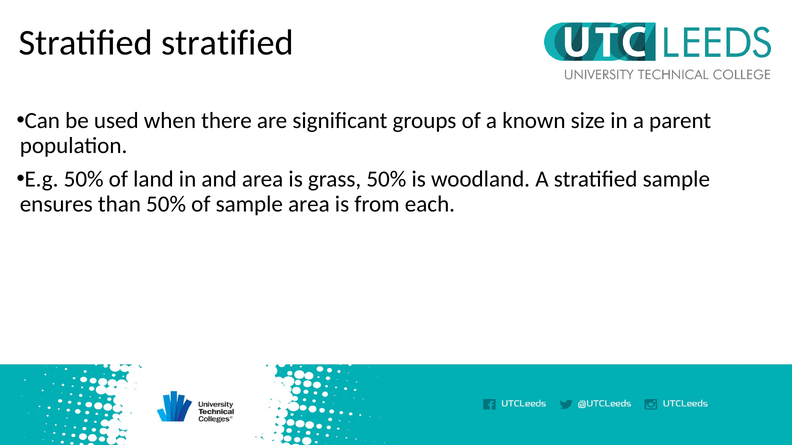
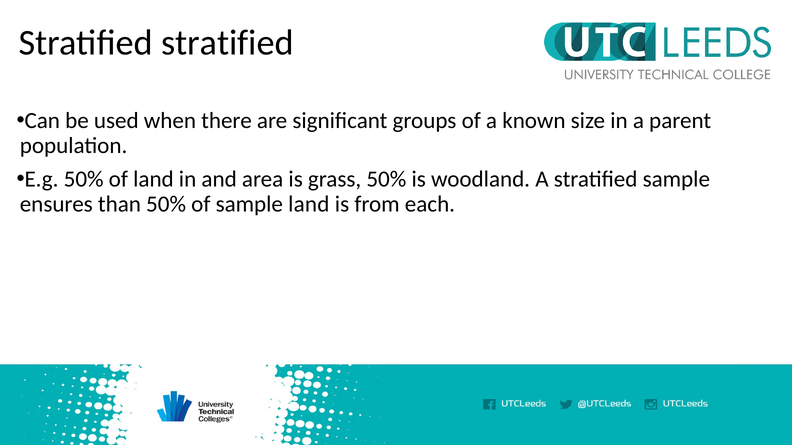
sample area: area -> land
